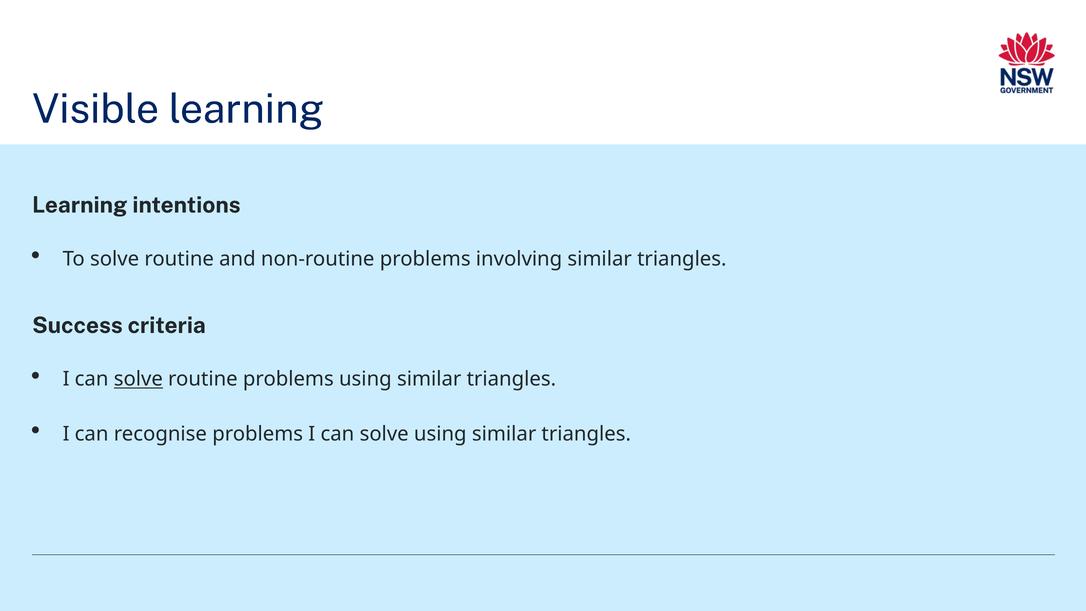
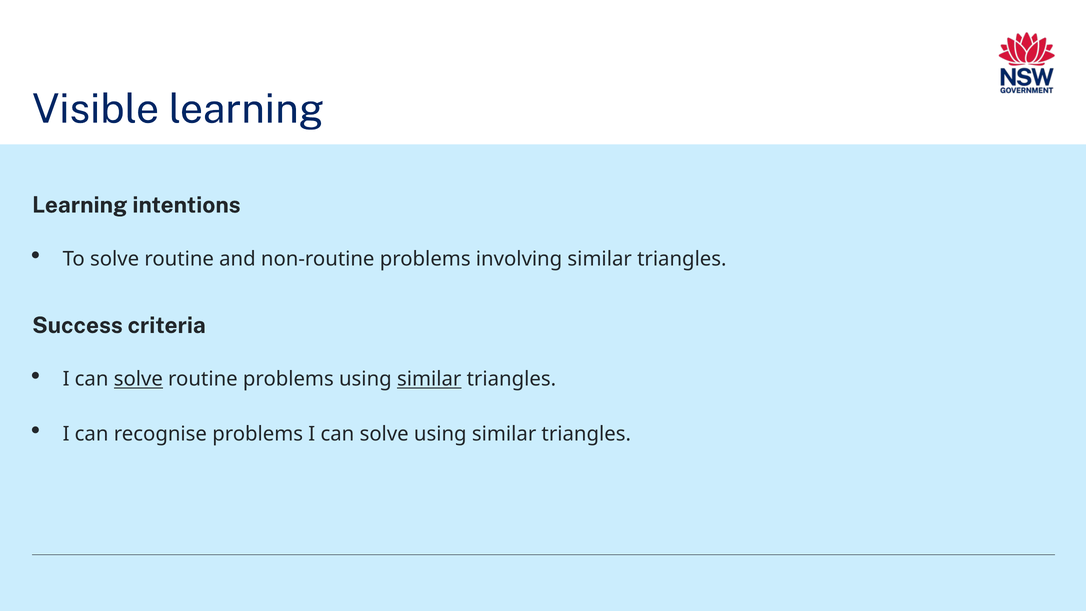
similar at (429, 379) underline: none -> present
